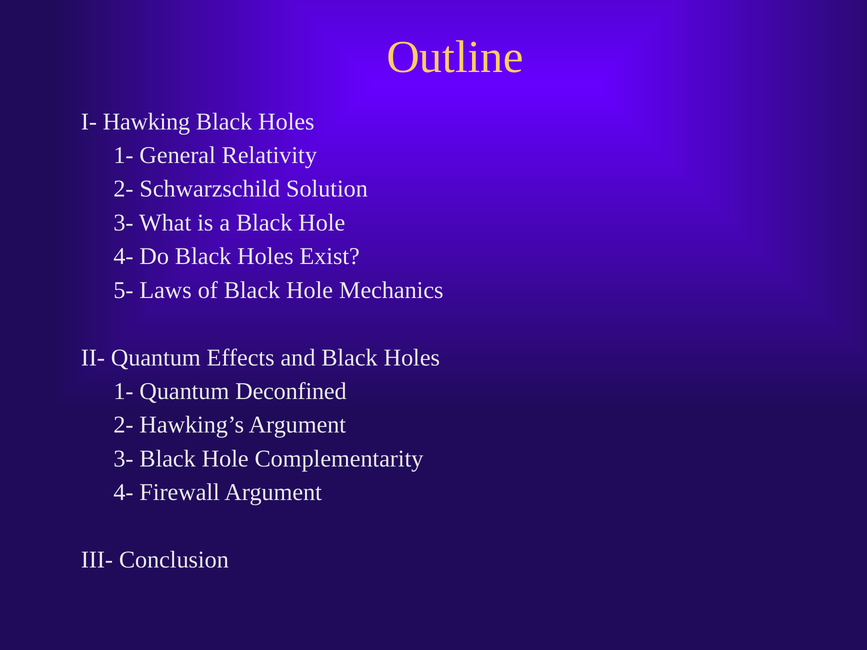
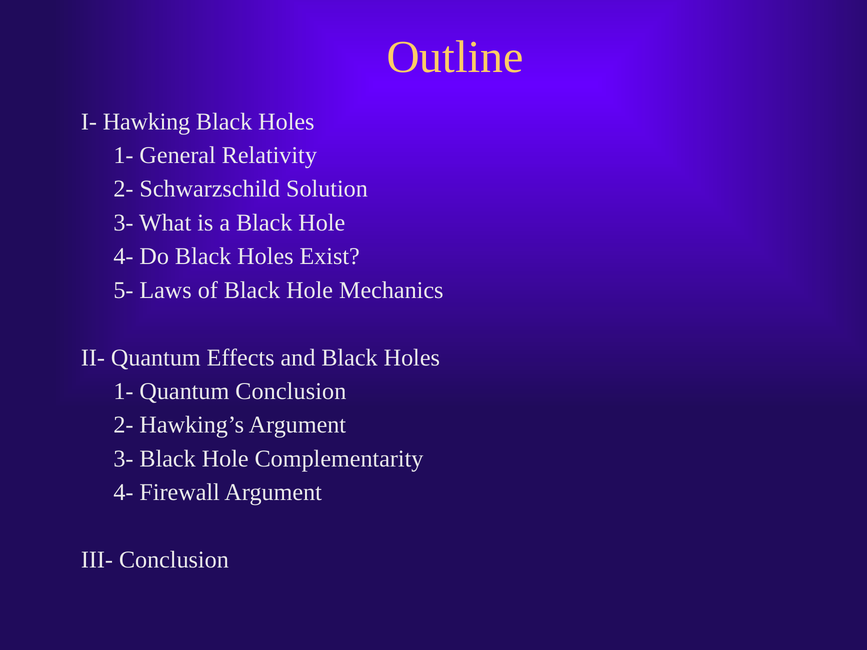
Quantum Deconfined: Deconfined -> Conclusion
